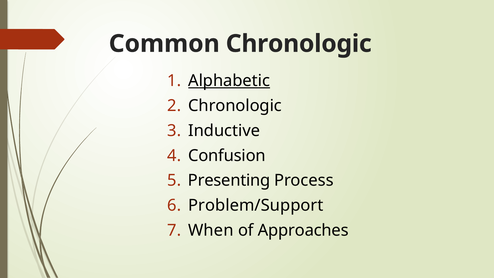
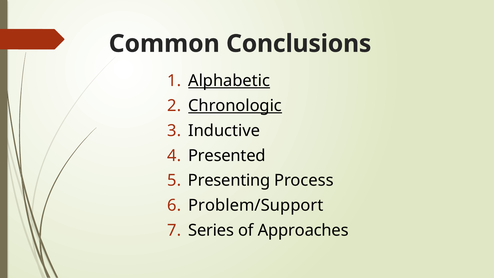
Common Chronologic: Chronologic -> Conclusions
Chronologic at (235, 106) underline: none -> present
Confusion: Confusion -> Presented
When: When -> Series
